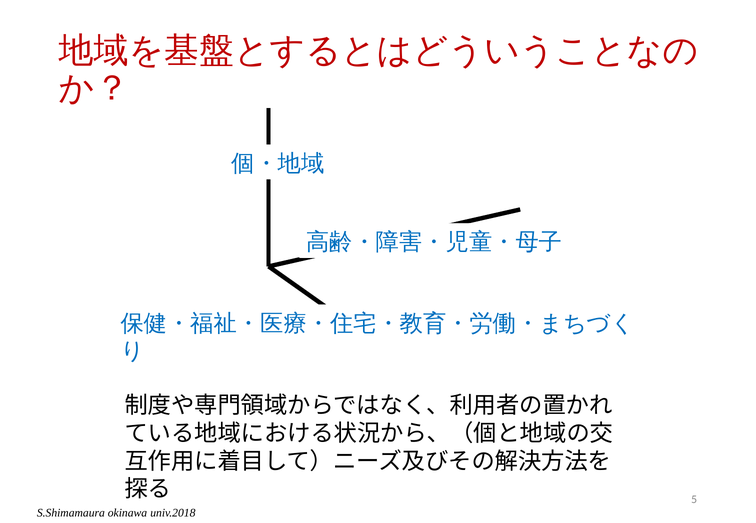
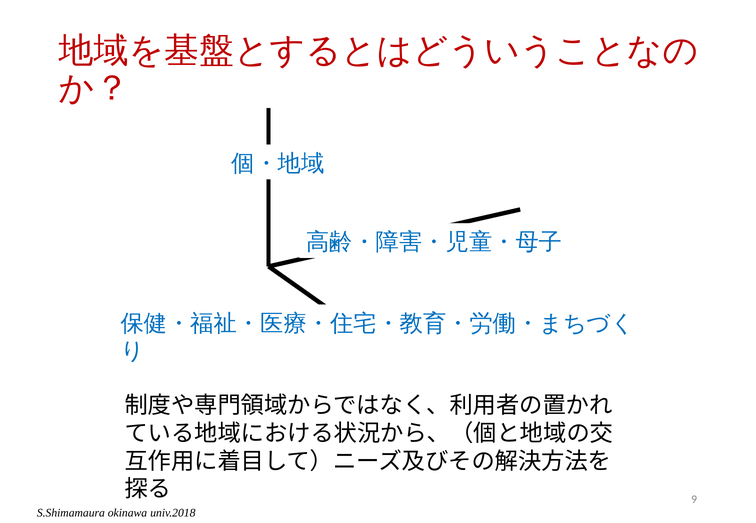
5: 5 -> 9
